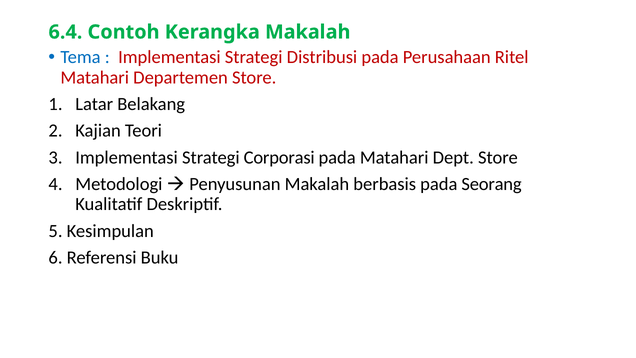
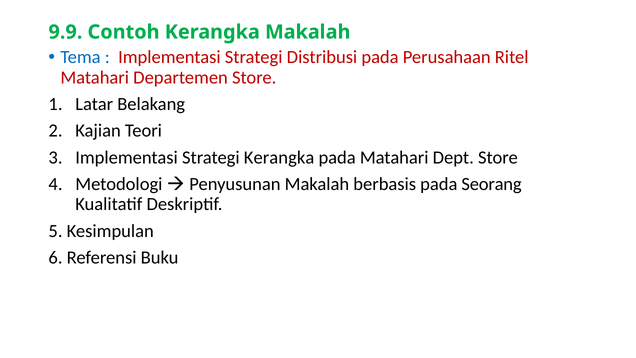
6.4: 6.4 -> 9.9
Strategi Corporasi: Corporasi -> Kerangka
